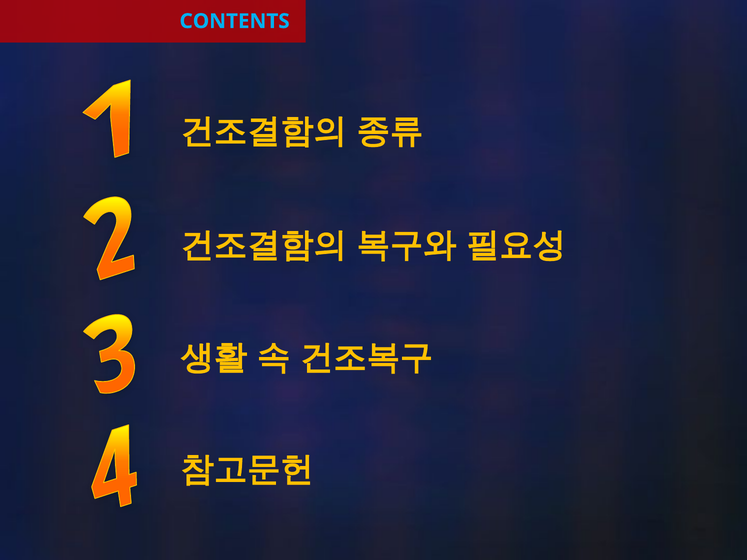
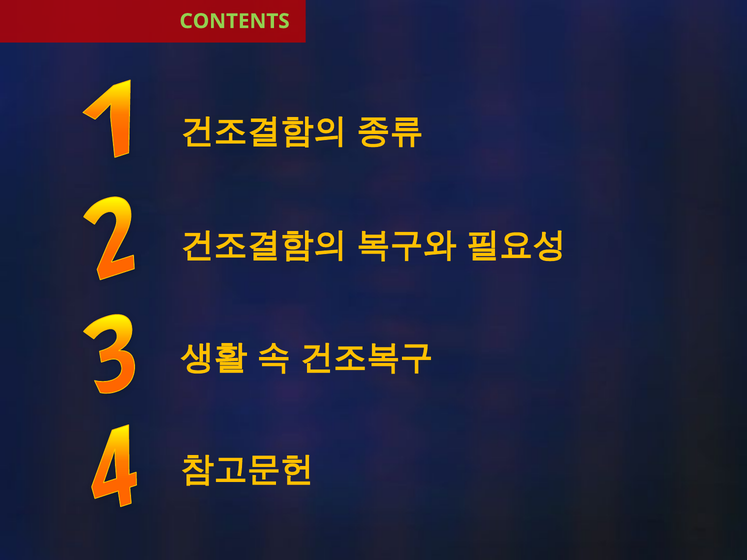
CONTENTS colour: light blue -> light green
